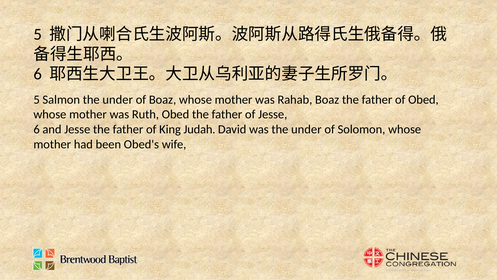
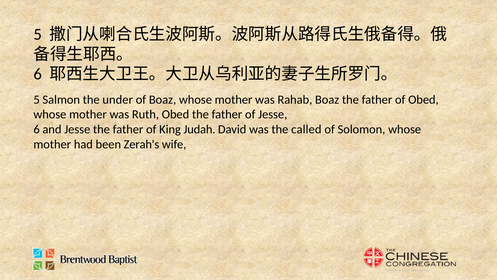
was the under: under -> called
Obed's: Obed's -> Zerah's
